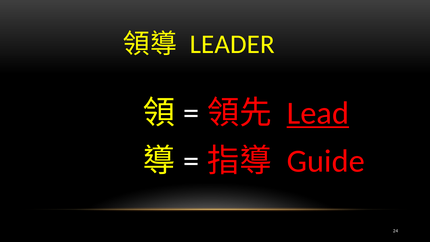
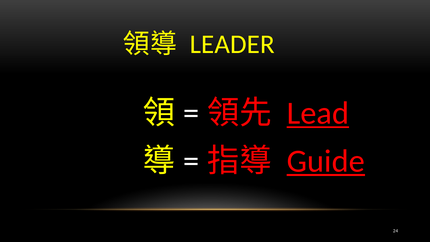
Guide underline: none -> present
